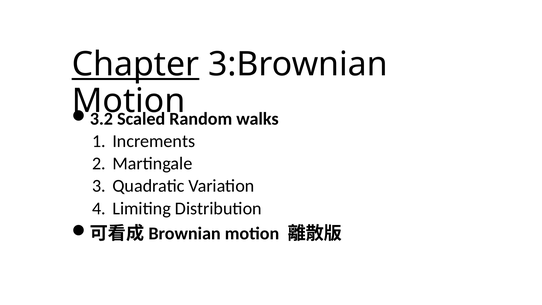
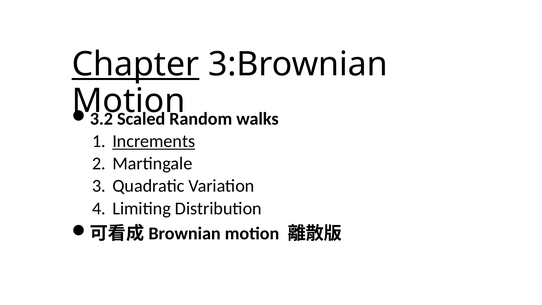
Increments underline: none -> present
